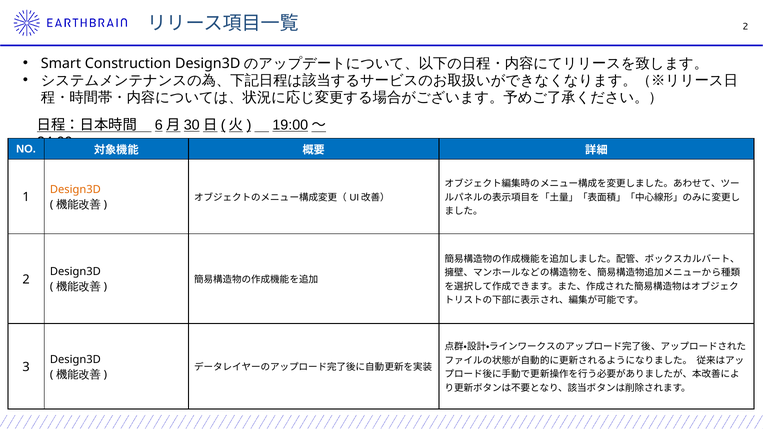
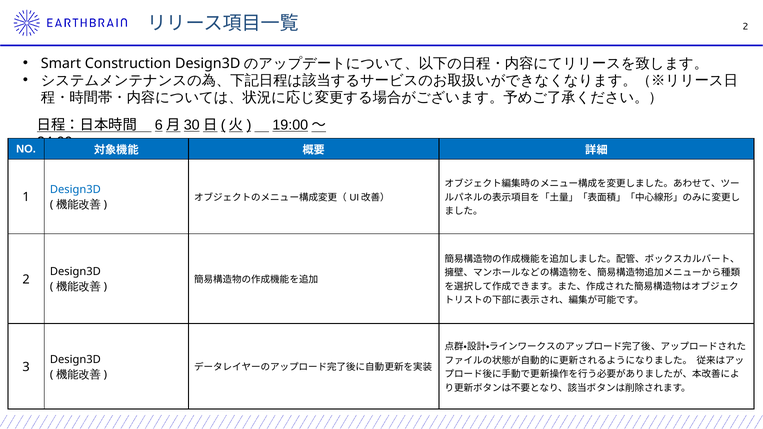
Design3D at (75, 190) colour: orange -> blue
